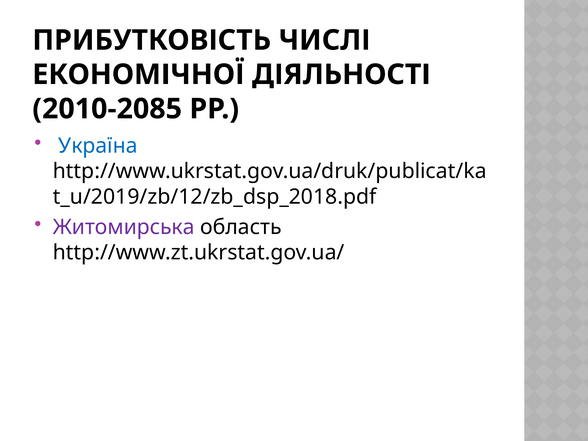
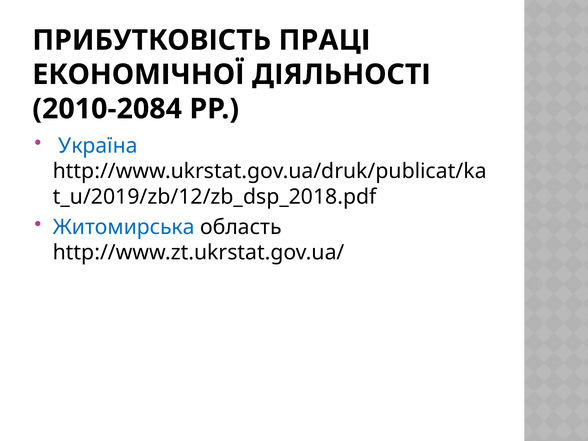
ЧИСЛІ: ЧИСЛІ -> ПРАЦІ
2010-2085: 2010-2085 -> 2010-2084
Житомирська colour: purple -> blue
